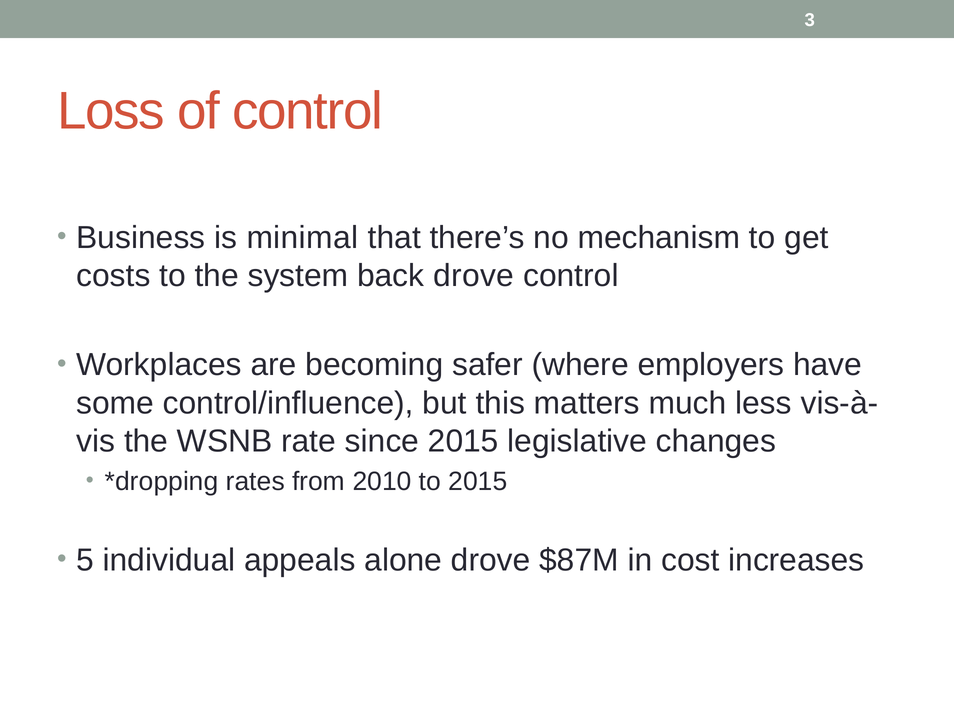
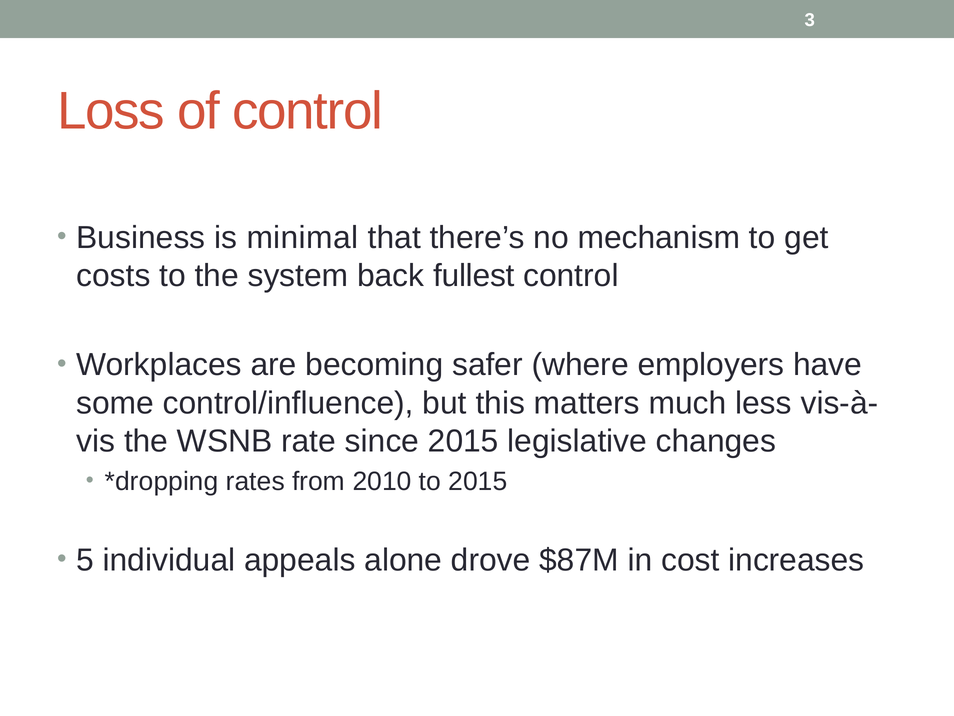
back drove: drove -> fullest
